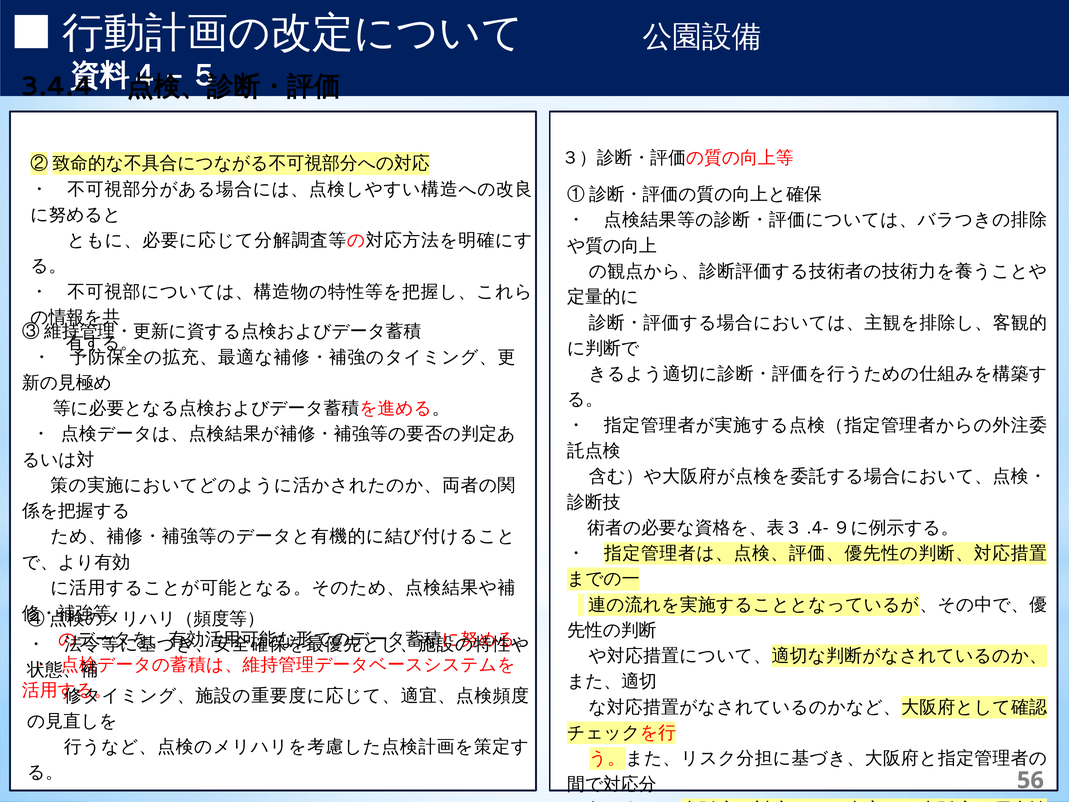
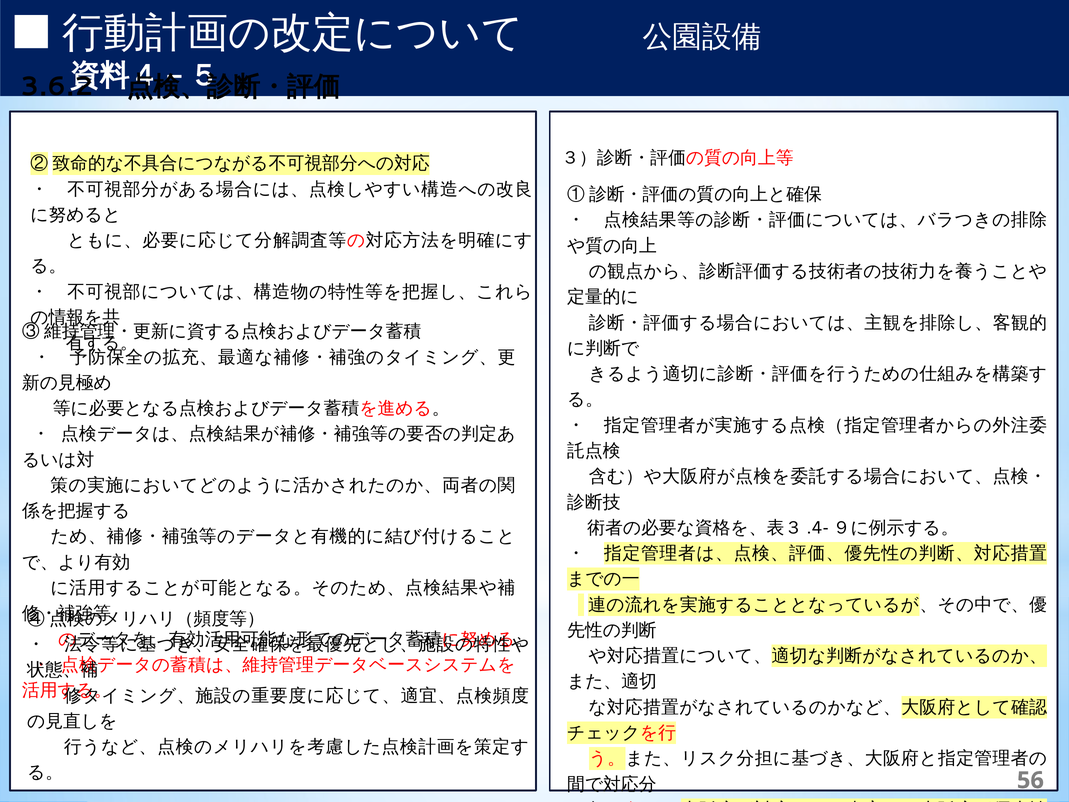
3.4.4: 3.4.4 -> 3.6.2
